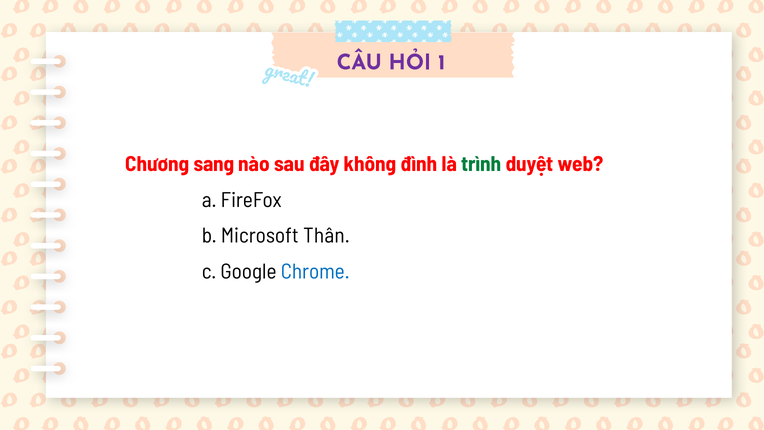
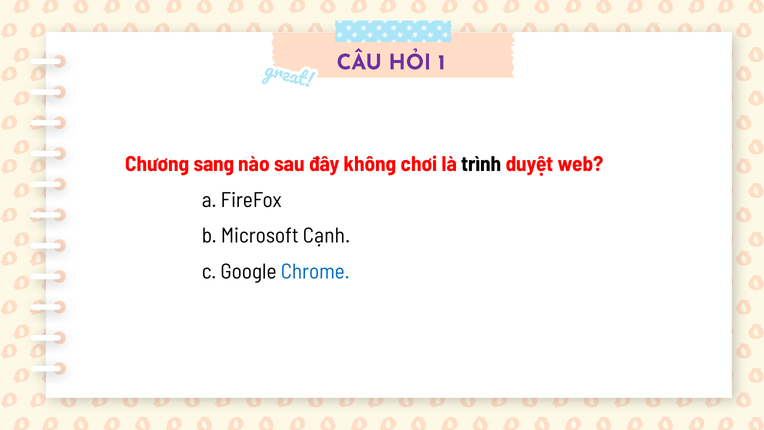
đình: đình -> chơi
trình colour: green -> black
Thân: Thân -> Cạnh
